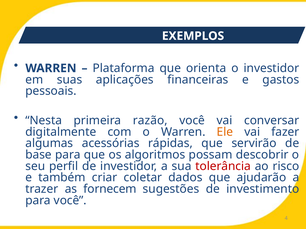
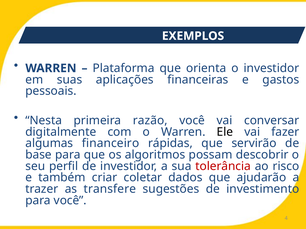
Ele colour: orange -> black
acessórias: acessórias -> financeiro
fornecem: fornecem -> transfere
